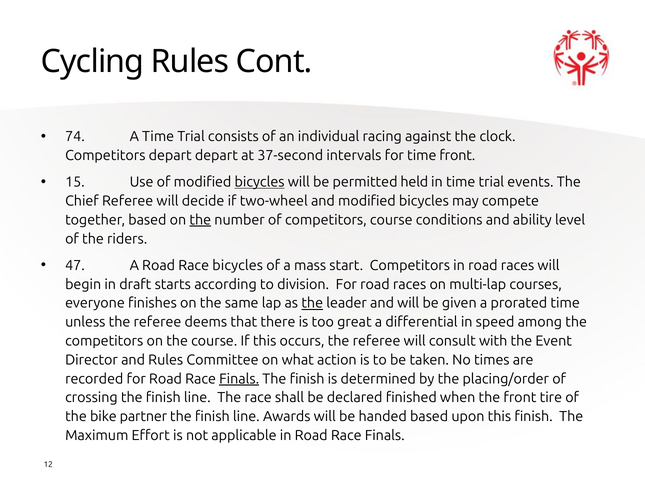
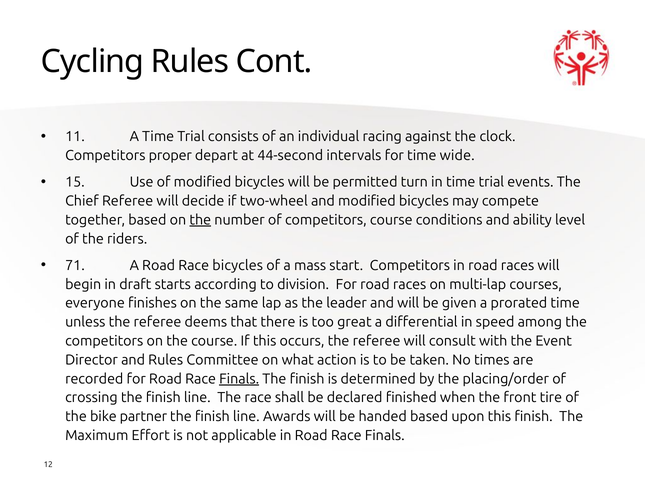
74: 74 -> 11
Competitors depart: depart -> proper
37-second: 37-second -> 44-second
time front: front -> wide
bicycles at (260, 182) underline: present -> none
held: held -> turn
47: 47 -> 71
the at (312, 303) underline: present -> none
